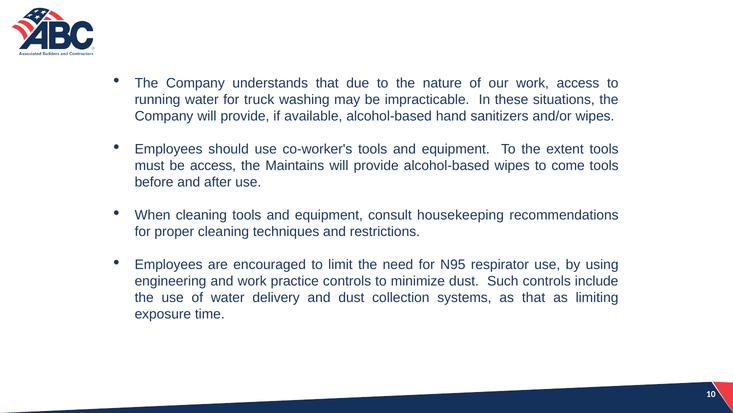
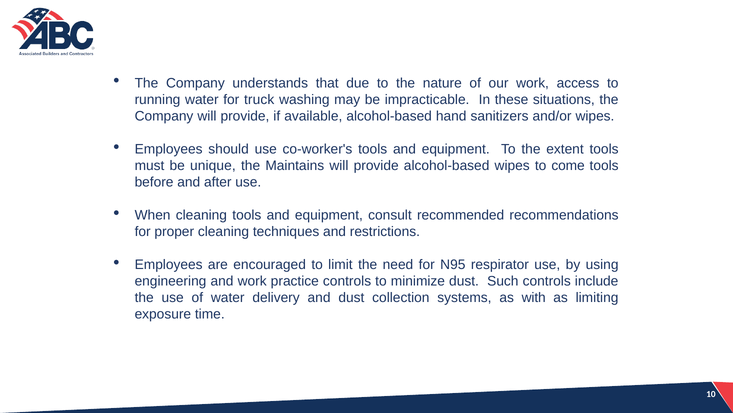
be access: access -> unique
housekeeping: housekeeping -> recommended
as that: that -> with
